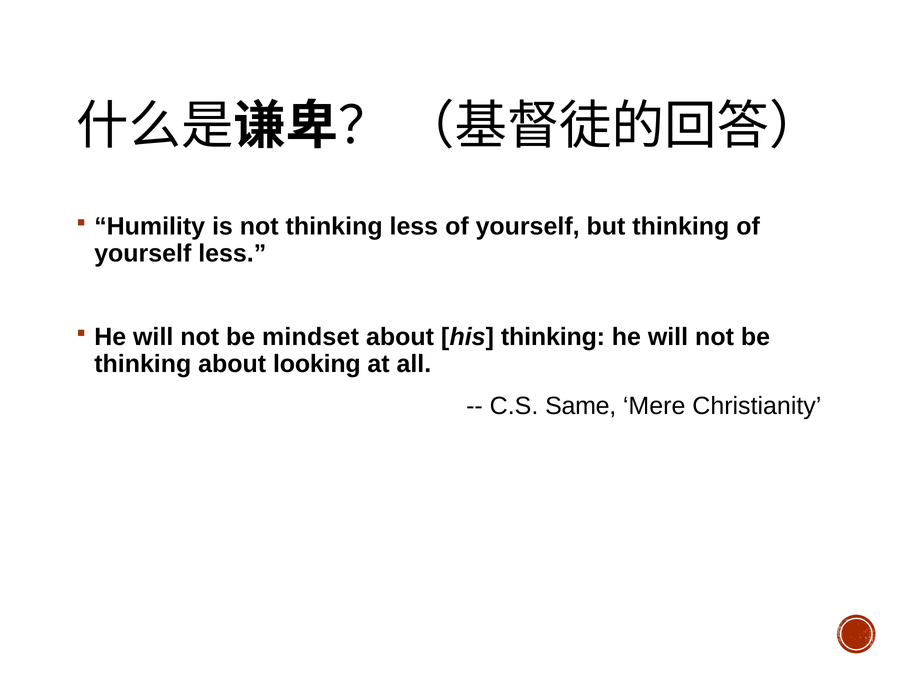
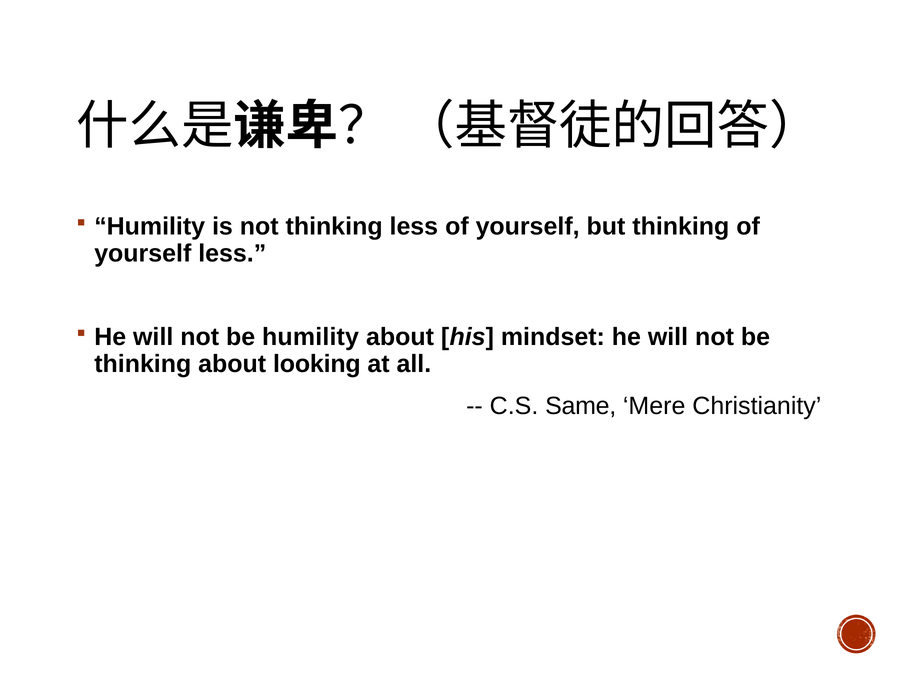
be mindset: mindset -> humility
his thinking: thinking -> mindset
